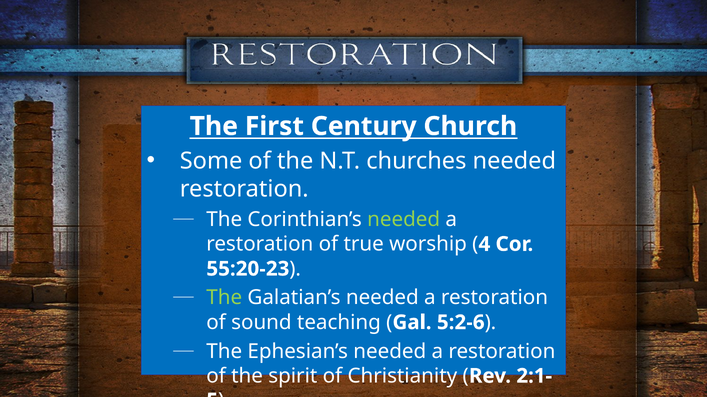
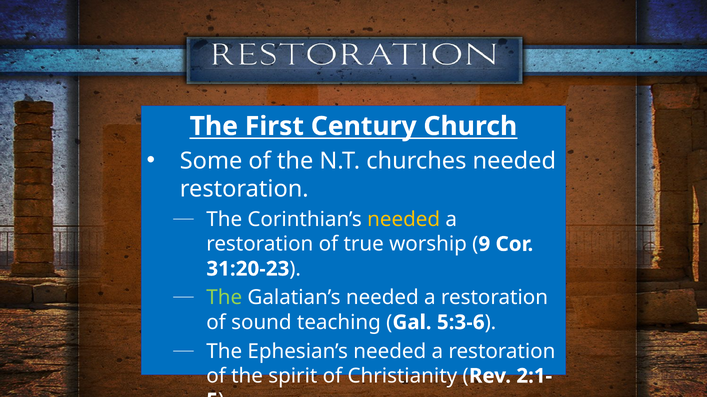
needed at (404, 220) colour: light green -> yellow
4: 4 -> 9
55:20-23: 55:20-23 -> 31:20-23
5:2-6: 5:2-6 -> 5:3-6
